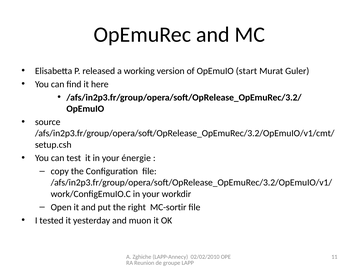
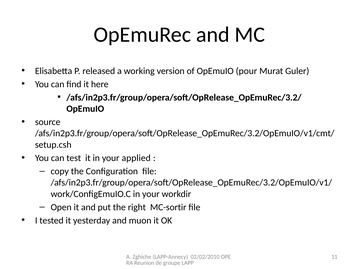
start: start -> pour
énergie: énergie -> applied
